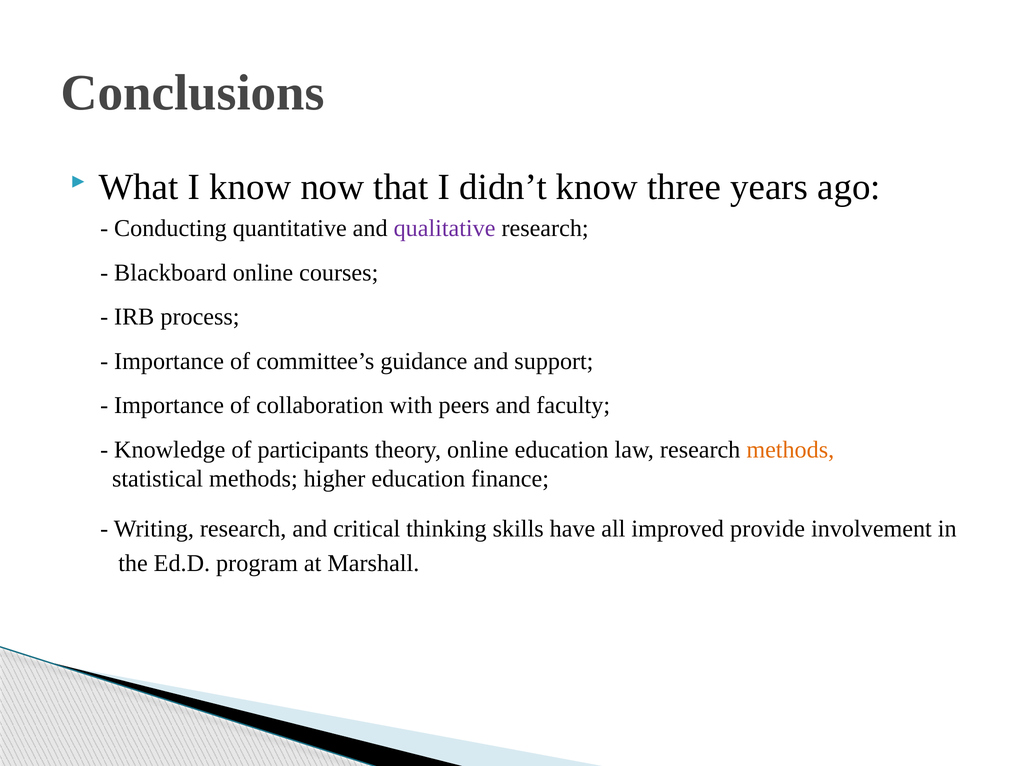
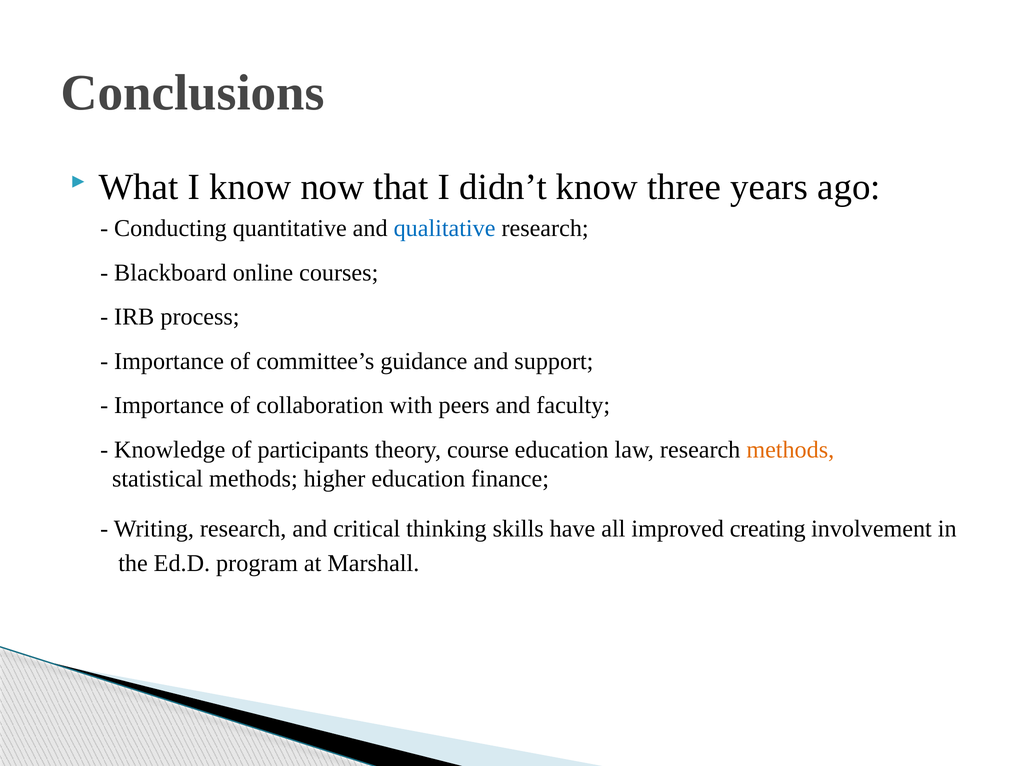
qualitative colour: purple -> blue
theory online: online -> course
provide: provide -> creating
